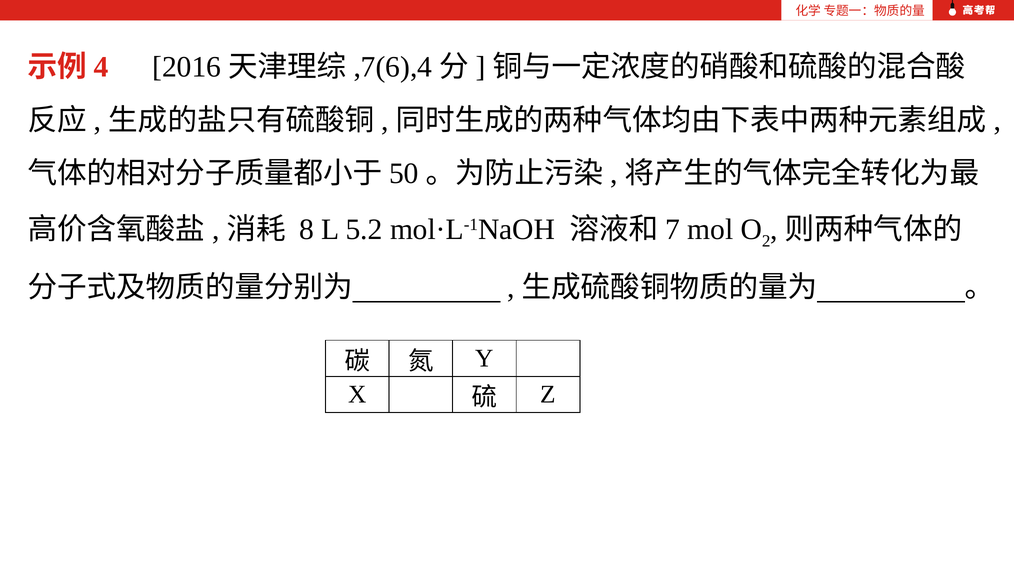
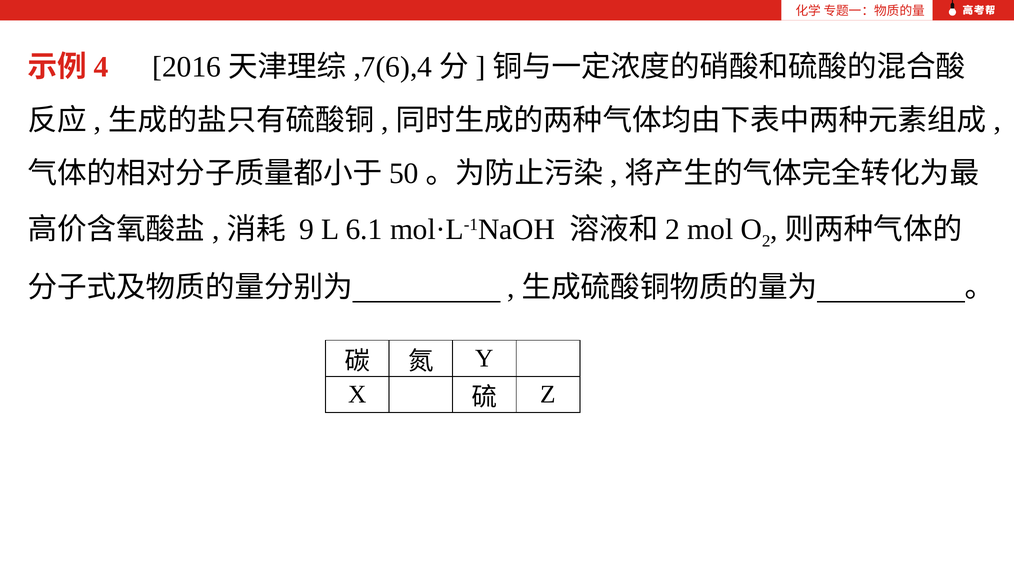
8: 8 -> 9
5.2: 5.2 -> 6.1
7 at (673, 229): 7 -> 2
